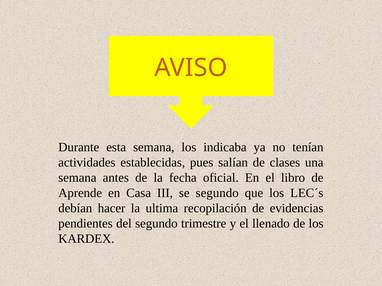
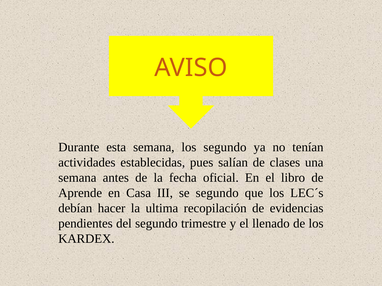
los indicaba: indicaba -> segundo
